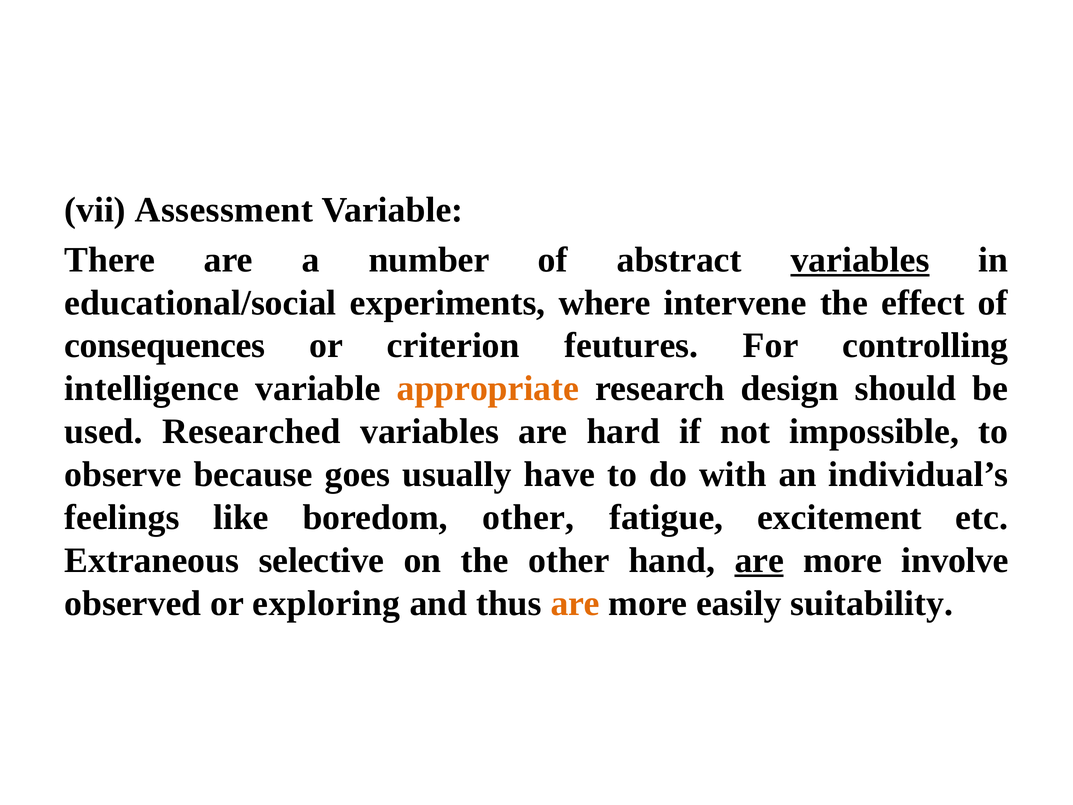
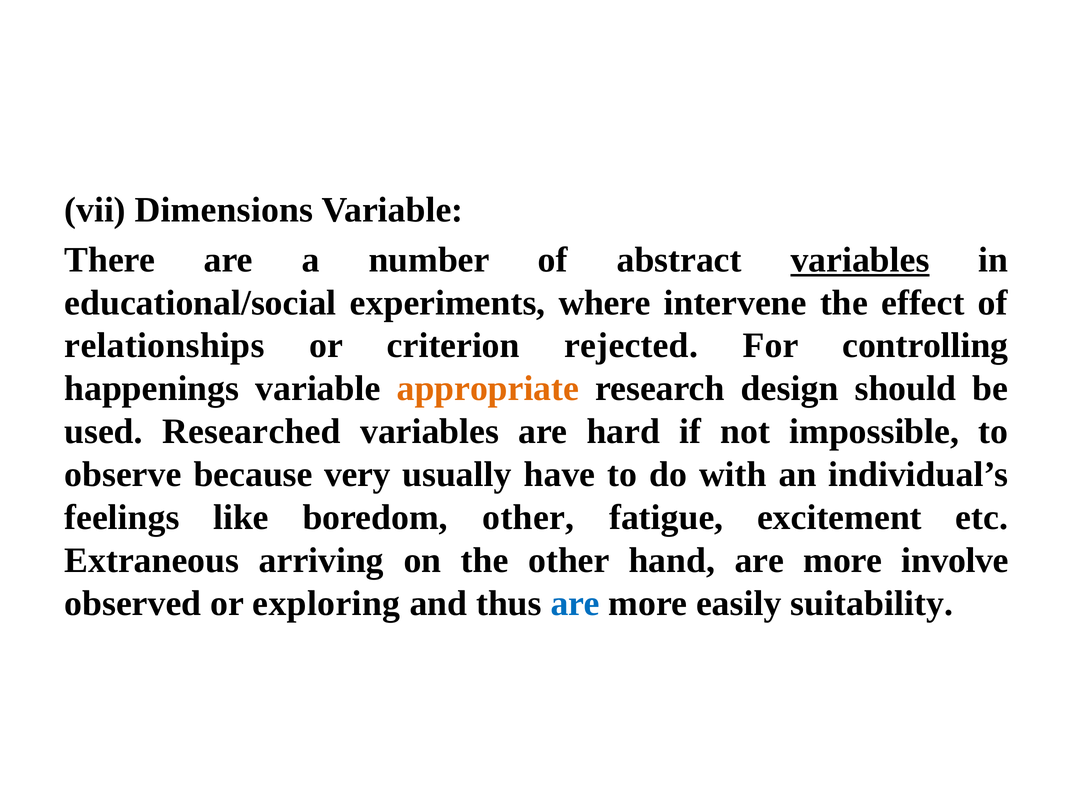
Assessment: Assessment -> Dimensions
consequences: consequences -> relationships
feutures: feutures -> rejected
intelligence: intelligence -> happenings
goes: goes -> very
selective: selective -> arriving
are at (759, 560) underline: present -> none
are at (575, 603) colour: orange -> blue
